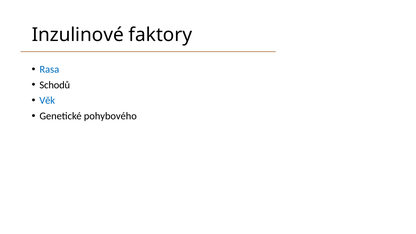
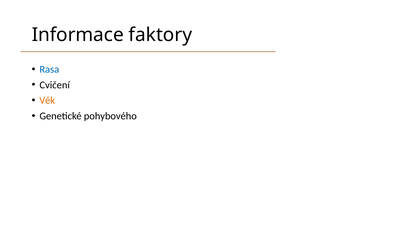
Inzulinové: Inzulinové -> Informace
Schodů: Schodů -> Cvičení
Věk colour: blue -> orange
